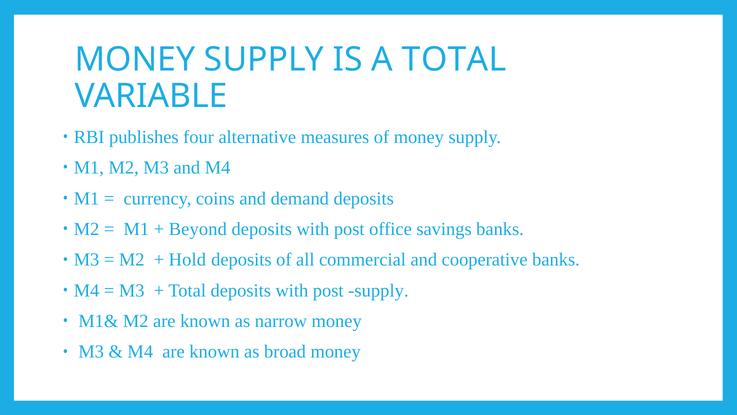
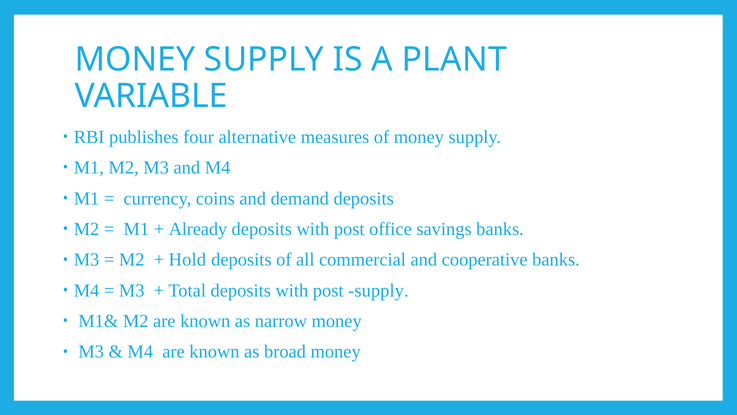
A TOTAL: TOTAL -> PLANT
Beyond: Beyond -> Already
